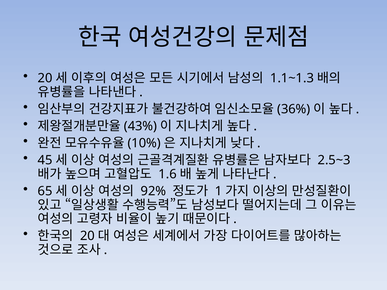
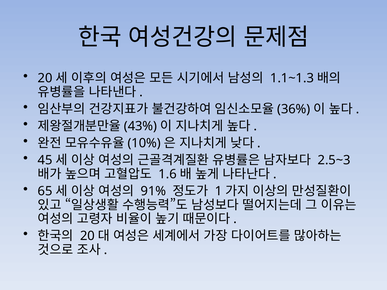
92%: 92% -> 91%
